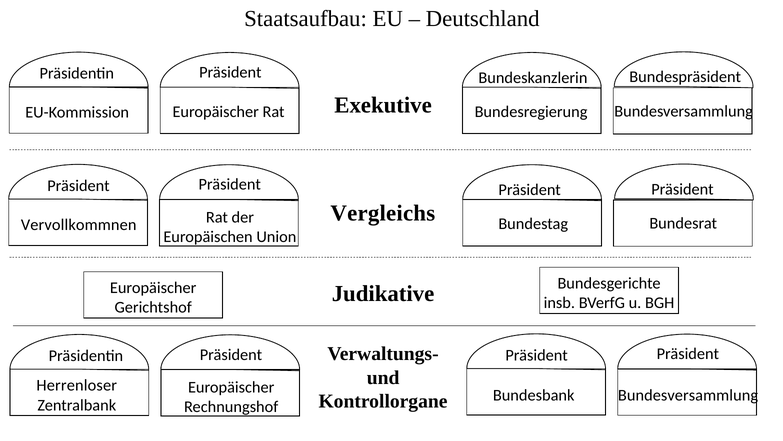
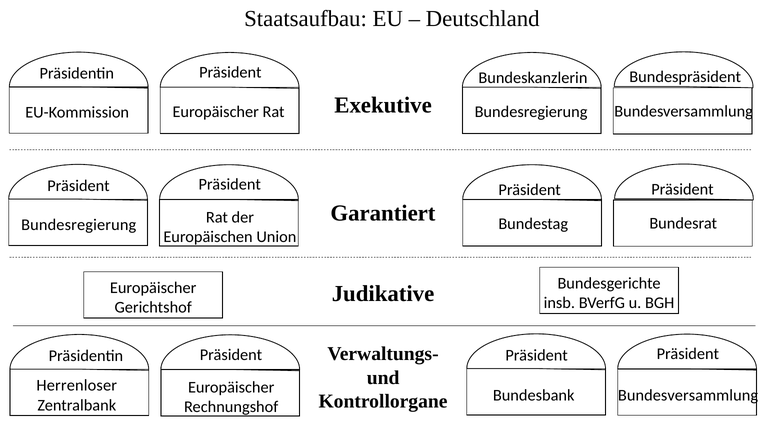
Vergleichs: Vergleichs -> Garantiert
Vervollkommnen at (79, 224): Vervollkommnen -> Bundesregierung
